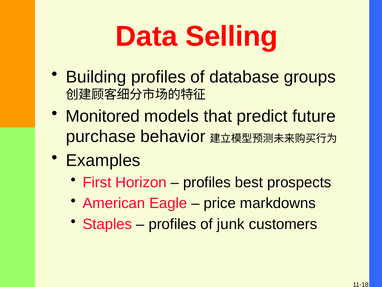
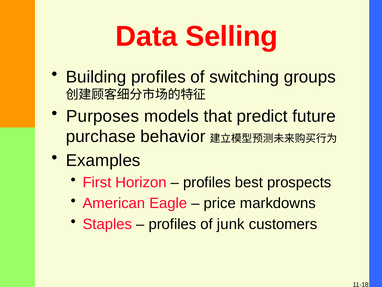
database: database -> switching
Monitored: Monitored -> Purposes
